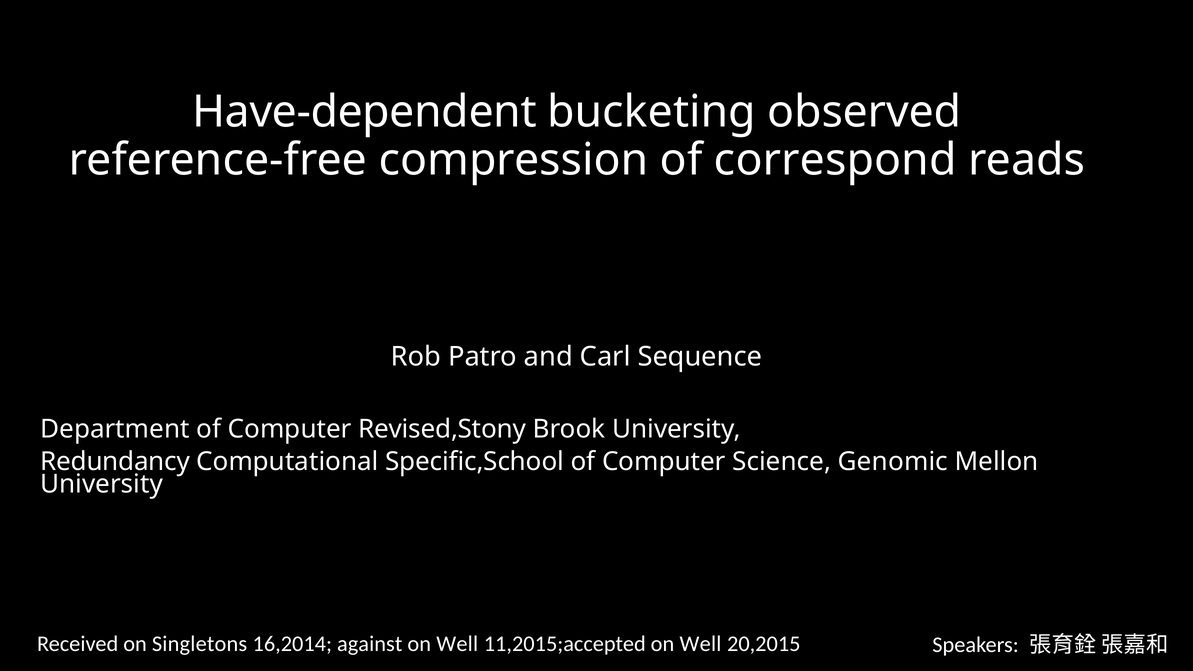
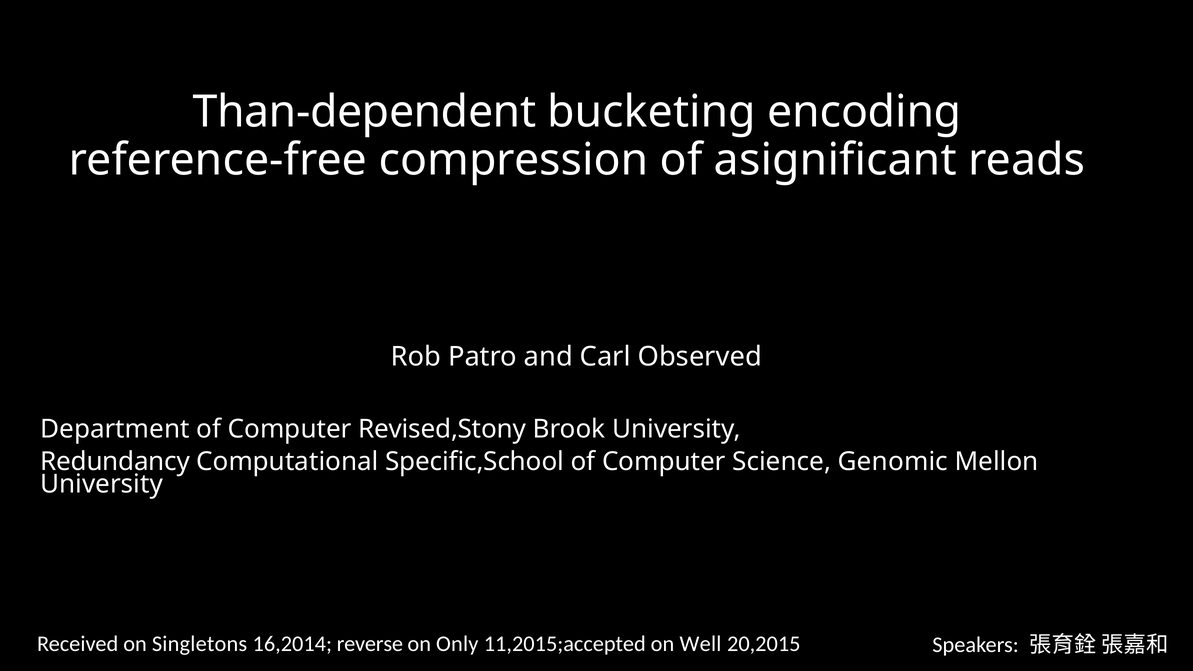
Have-dependent: Have-dependent -> Than-dependent
observed: observed -> encoding
correspond: correspond -> asignificant
Sequence: Sequence -> Observed
against: against -> reverse
Well at (457, 644): Well -> Only
